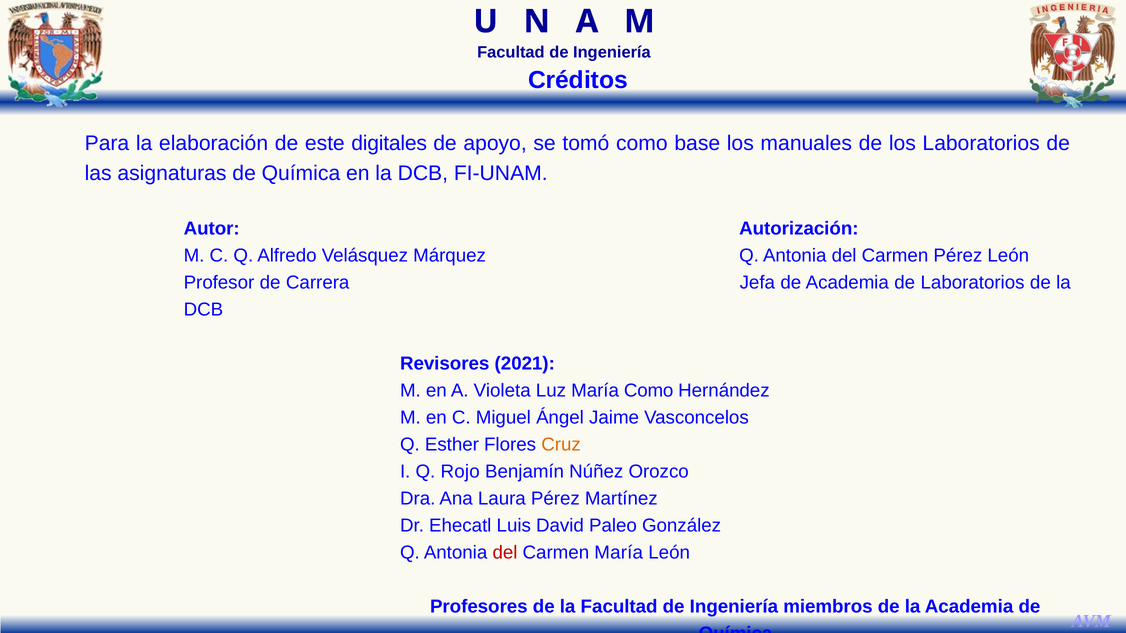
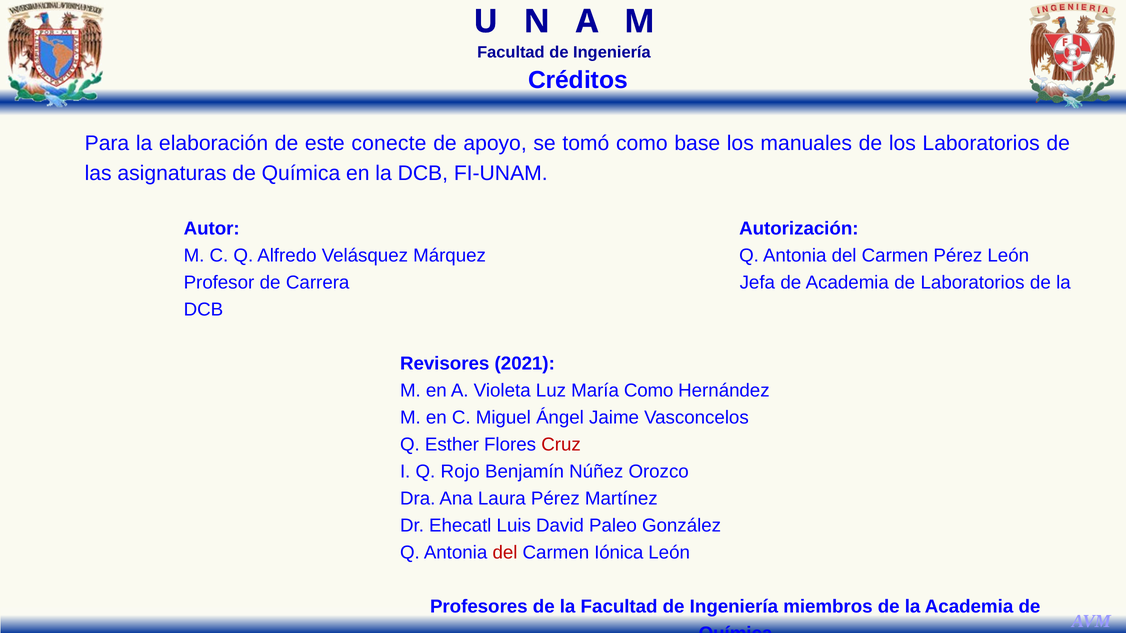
digitales: digitales -> conecte
Cruz colour: orange -> red
Carmen María: María -> Iónica
